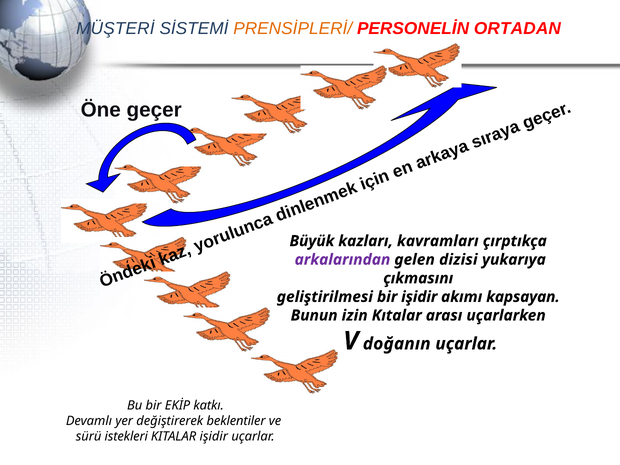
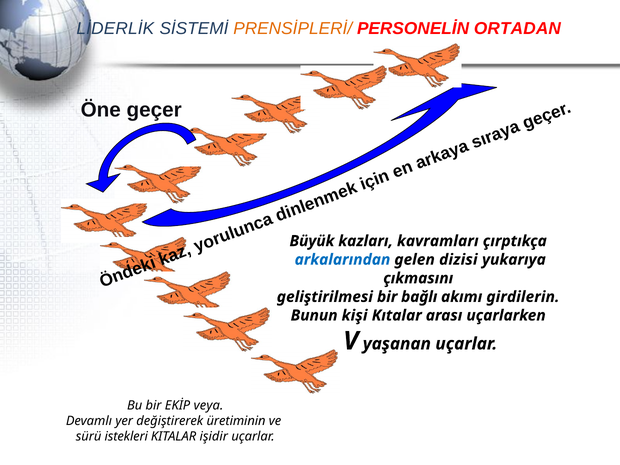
MÜŞTERİ: MÜŞTERİ -> LİDERLİK
arkalarından colour: purple -> blue
bir işidir: işidir -> bağlı
kapsayan: kapsayan -> girdilerin
izin: izin -> kişi
doğanın: doğanın -> yaşanan
katkı: katkı -> veya
beklentiler: beklentiler -> üretiminin
